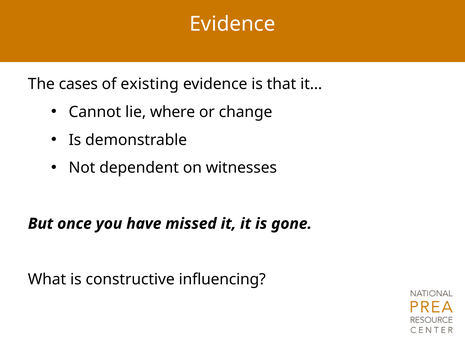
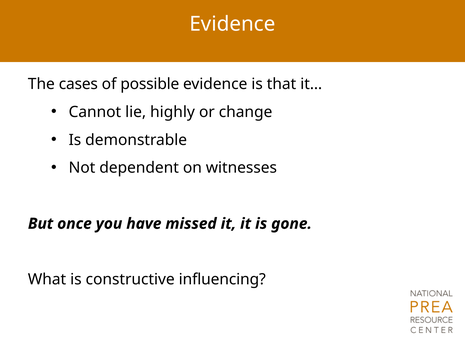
existing: existing -> possible
where: where -> highly
